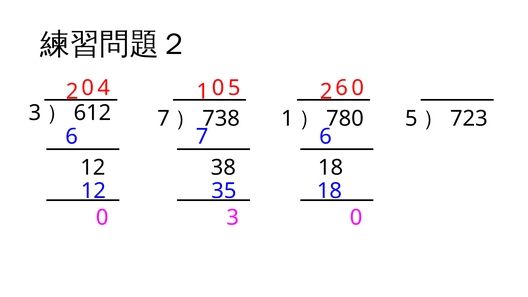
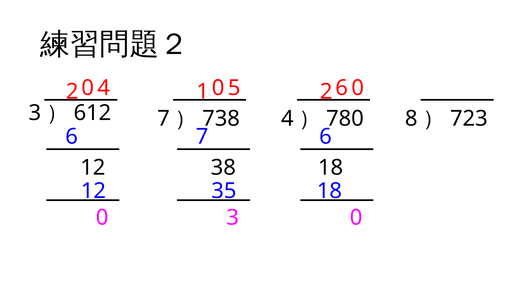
1 at (287, 119): 1 -> 4
5 at (411, 119): 5 -> 8
